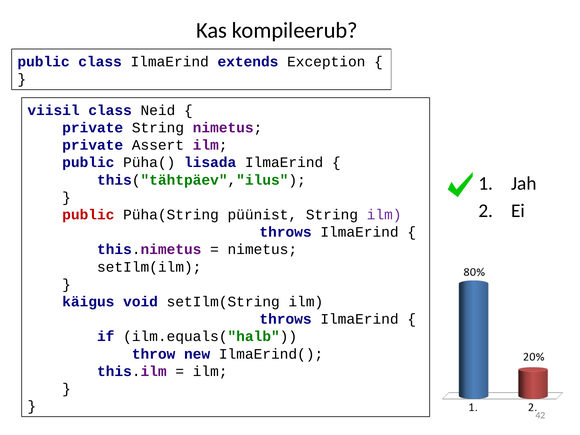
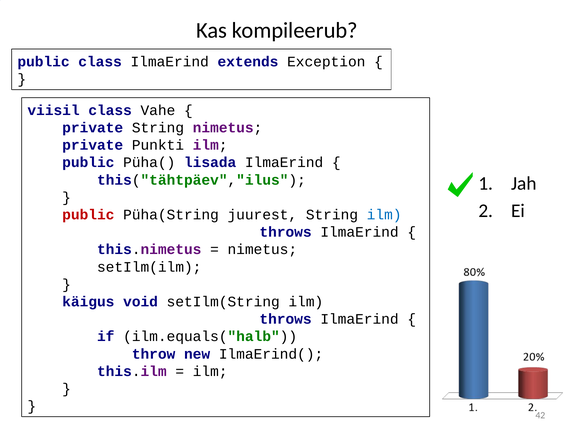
Neid: Neid -> Vahe
Assert: Assert -> Punkti
püünist: püünist -> juurest
ilm at (384, 215) colour: purple -> blue
